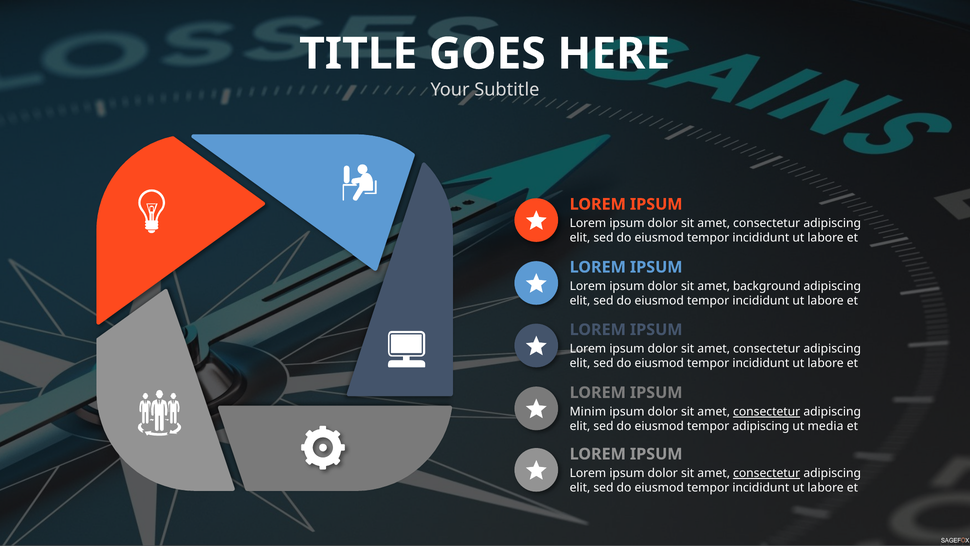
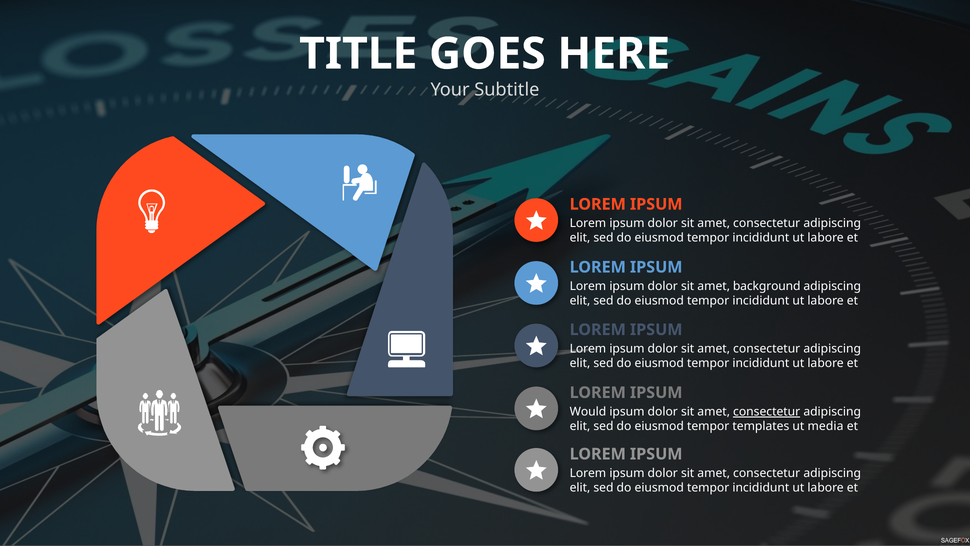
Minim: Minim -> Would
tempor adipiscing: adipiscing -> templates
consectetur at (767, 473) underline: present -> none
